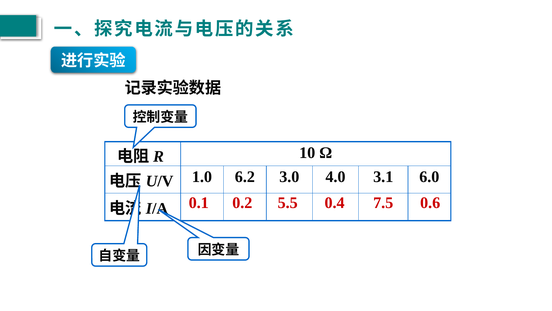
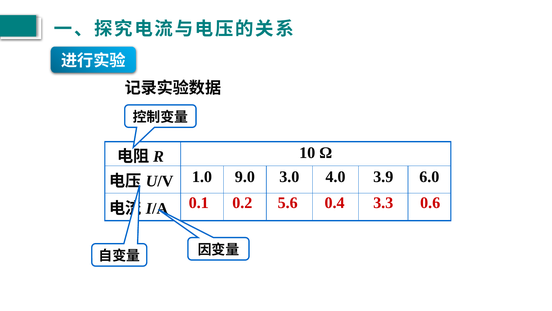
6.2: 6.2 -> 9.0
3.1: 3.1 -> 3.9
5.5: 5.5 -> 5.6
7.5: 7.5 -> 3.3
